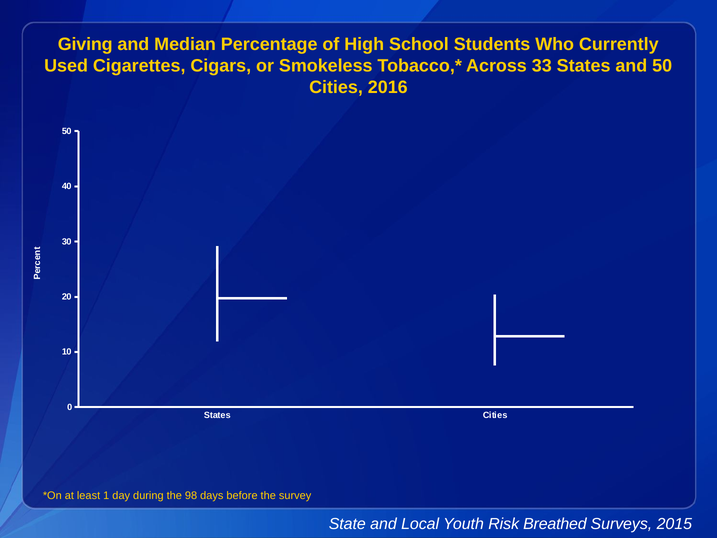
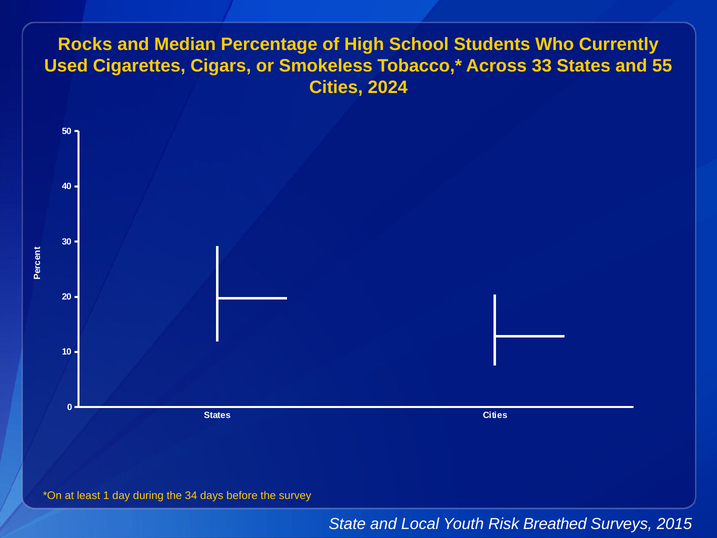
Giving: Giving -> Rocks
and 50: 50 -> 55
2016: 2016 -> 2024
98: 98 -> 34
